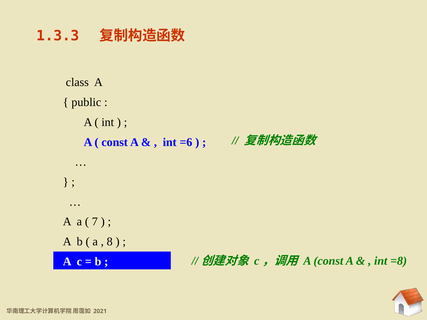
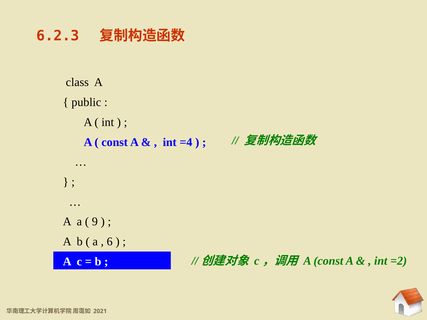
1.3.3: 1.3.3 -> 6.2.3
=6: =6 -> =4
7: 7 -> 9
8: 8 -> 6
=8: =8 -> =2
